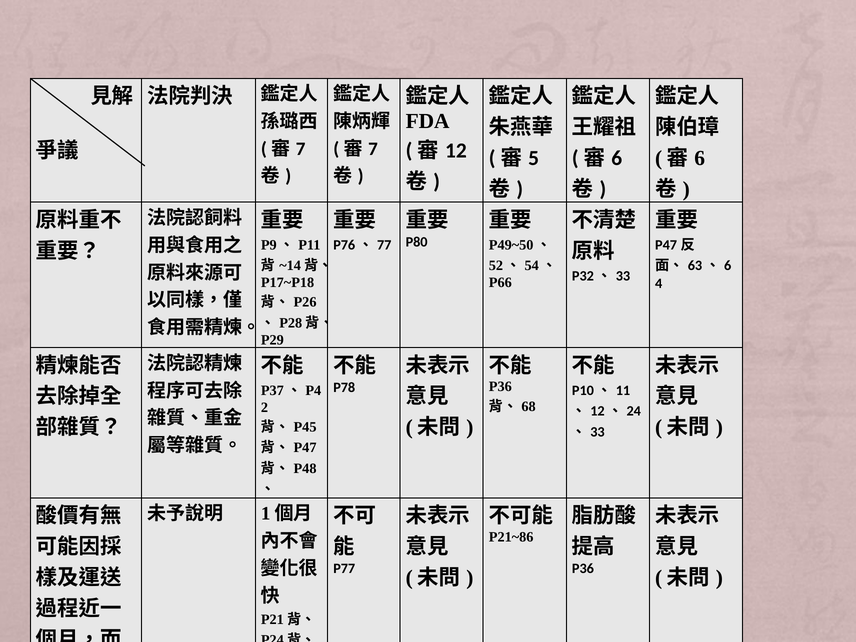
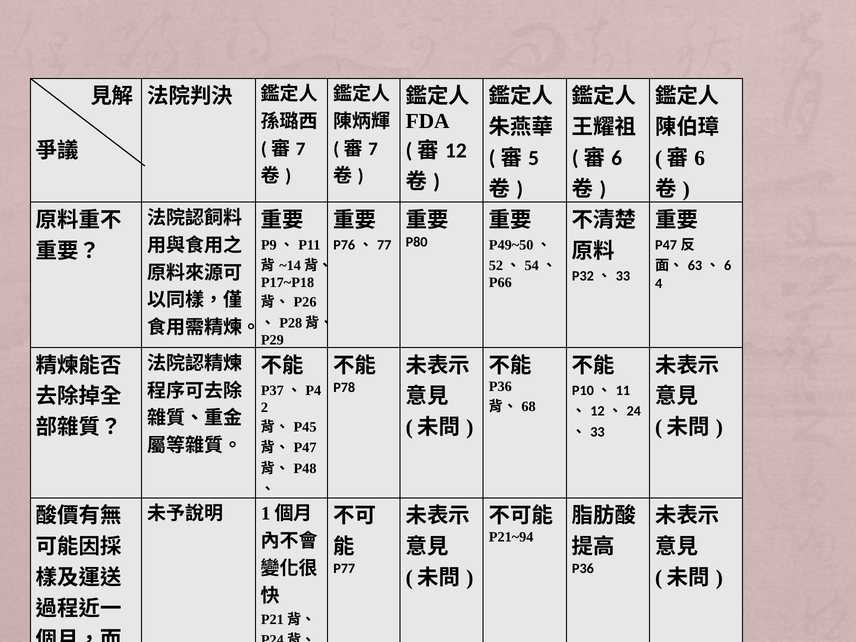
P21~86: P21~86 -> P21~94
